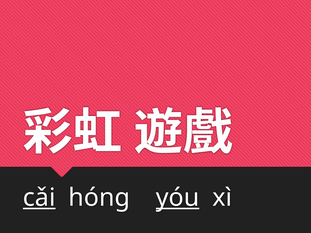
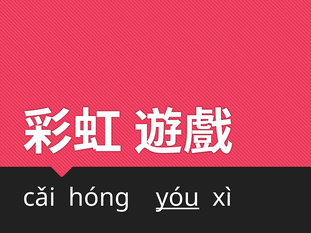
cǎi underline: present -> none
